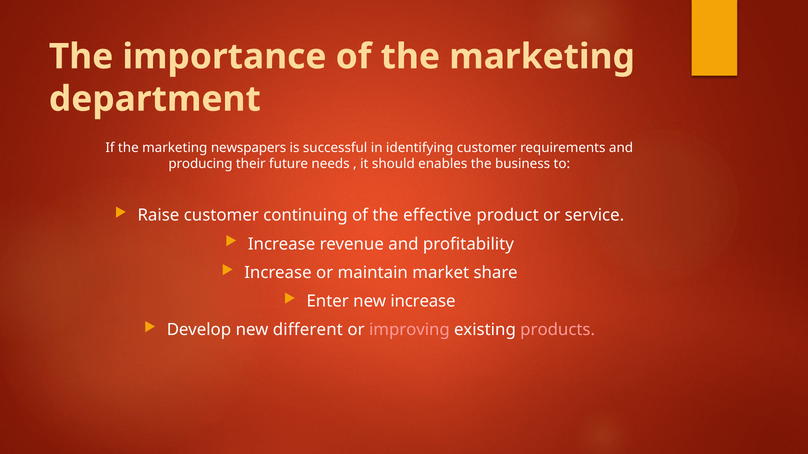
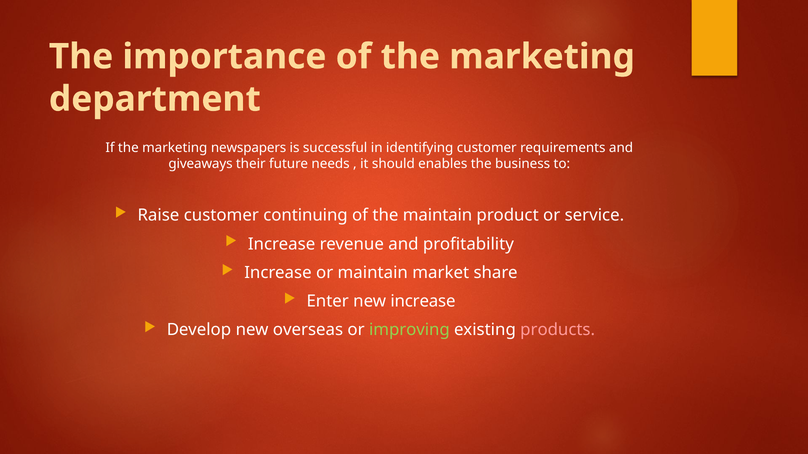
producing: producing -> giveaways
the effective: effective -> maintain
different: different -> overseas
improving colour: pink -> light green
